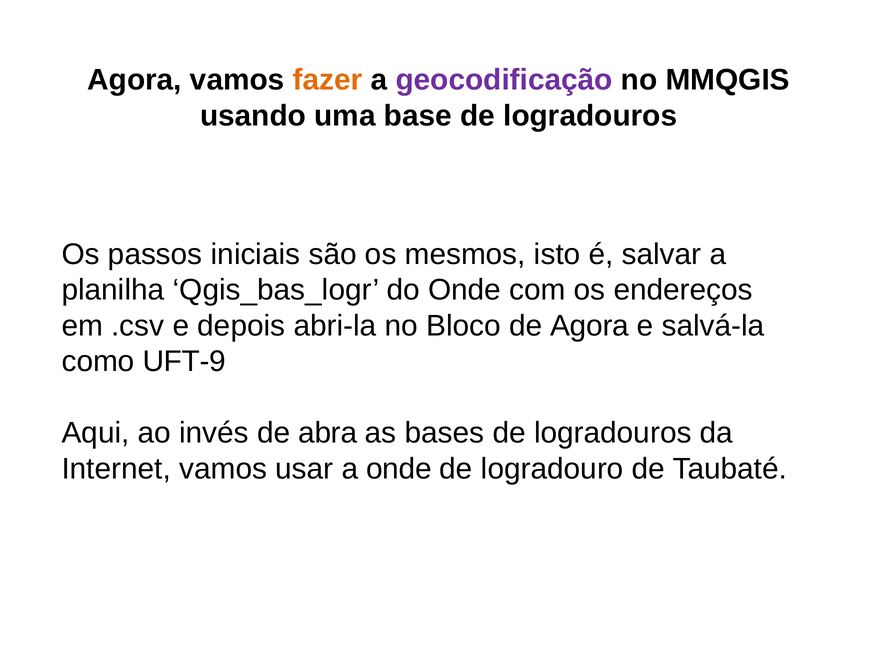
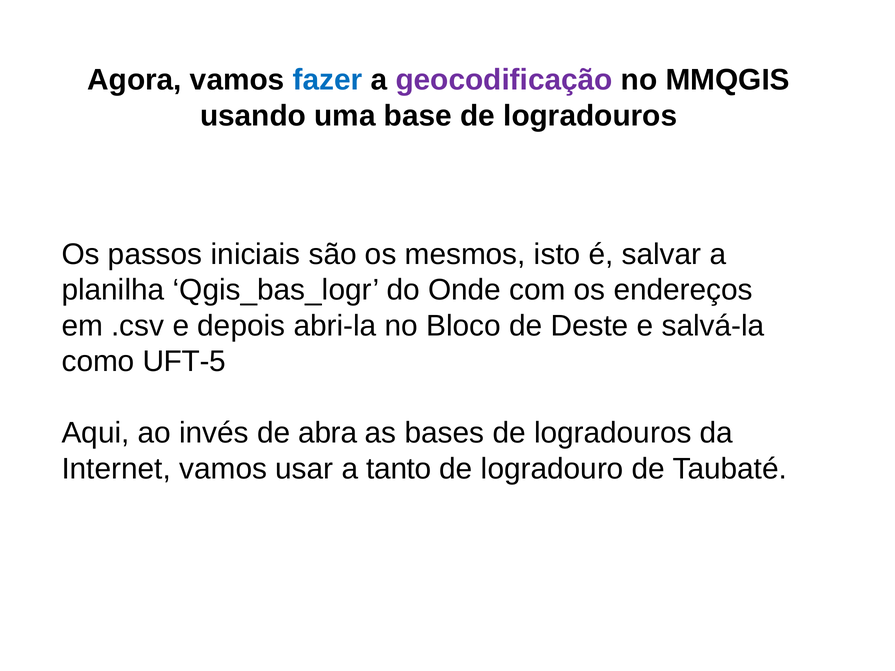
fazer colour: orange -> blue
de Agora: Agora -> Deste
UFT-9: UFT-9 -> UFT-5
a onde: onde -> tanto
